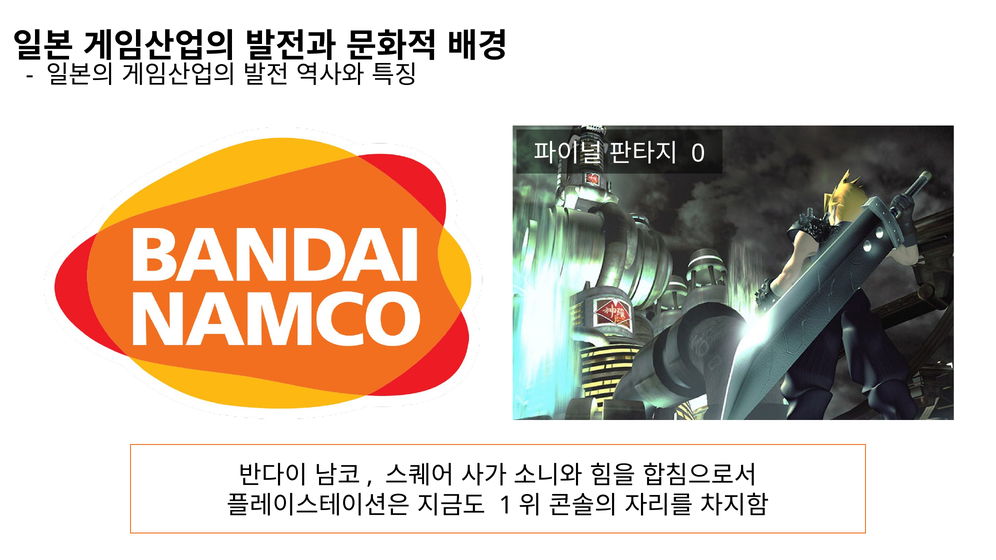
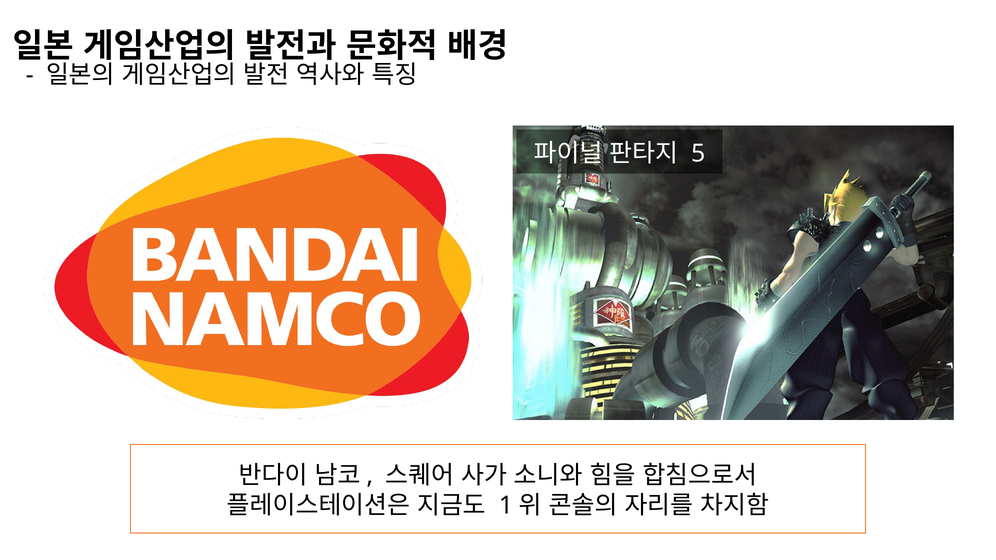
0: 0 -> 5
